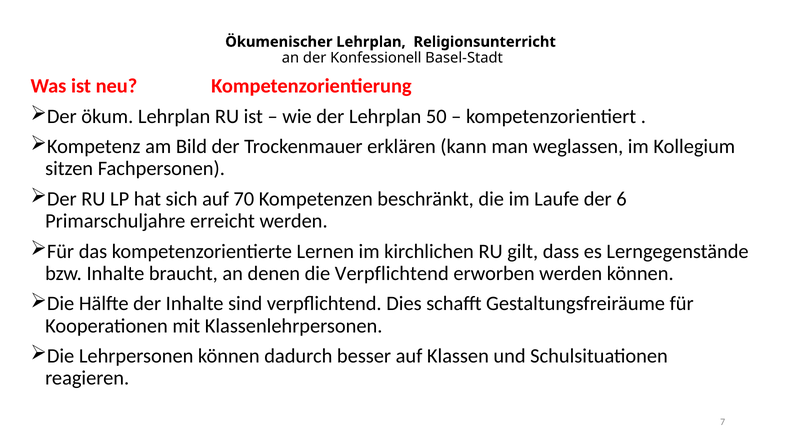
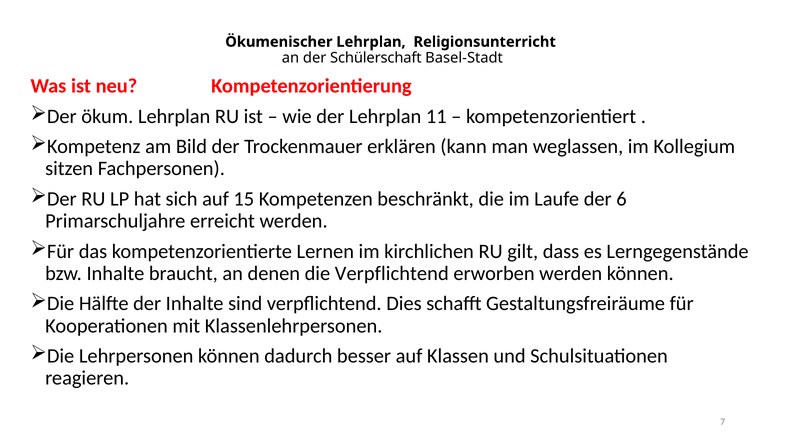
Konfessionell: Konfessionell -> Schülerschaft
50: 50 -> 11
70: 70 -> 15
